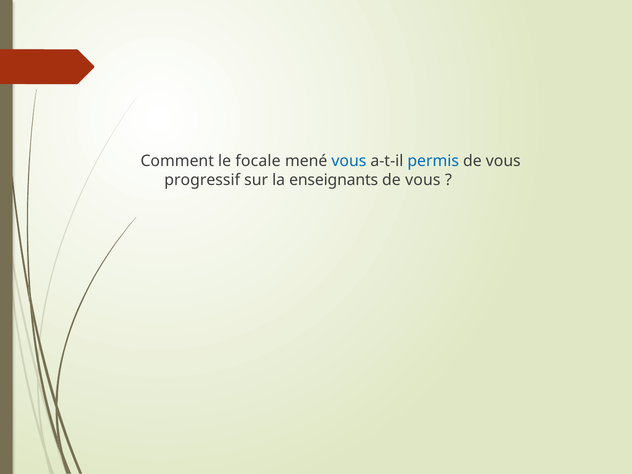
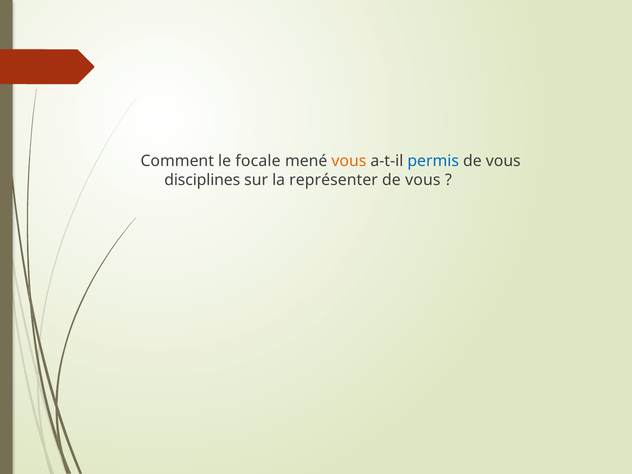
vous at (349, 161) colour: blue -> orange
progressif: progressif -> disciplines
enseignants: enseignants -> représenter
